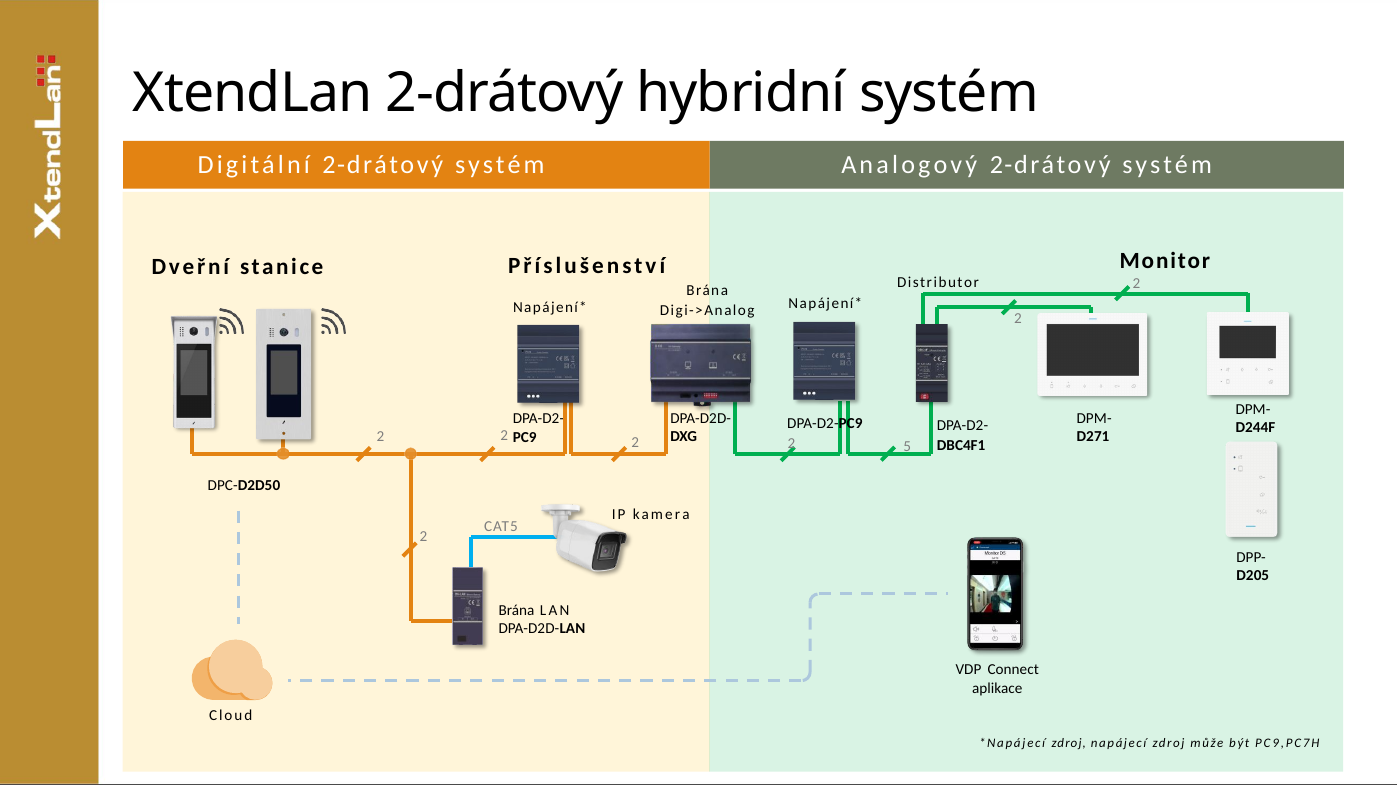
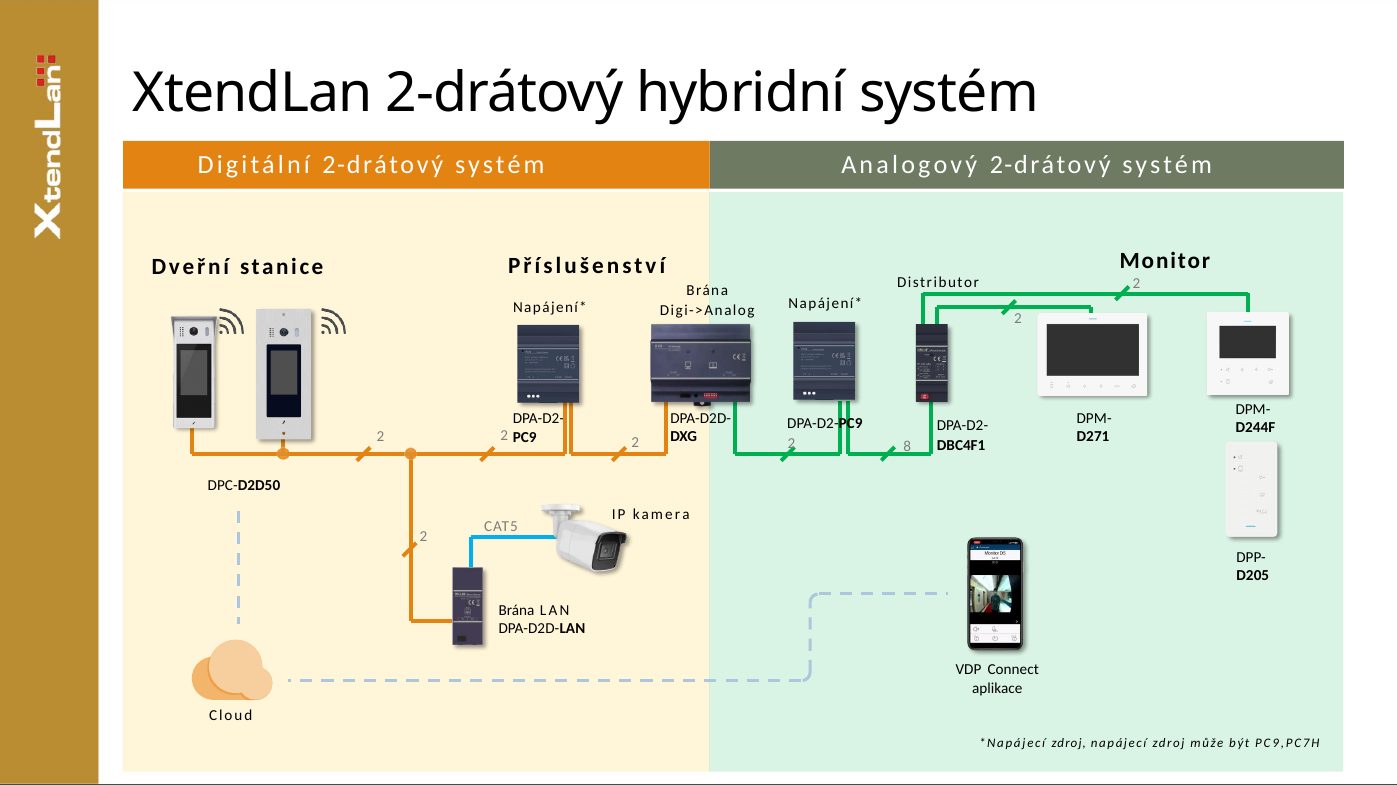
5: 5 -> 8
